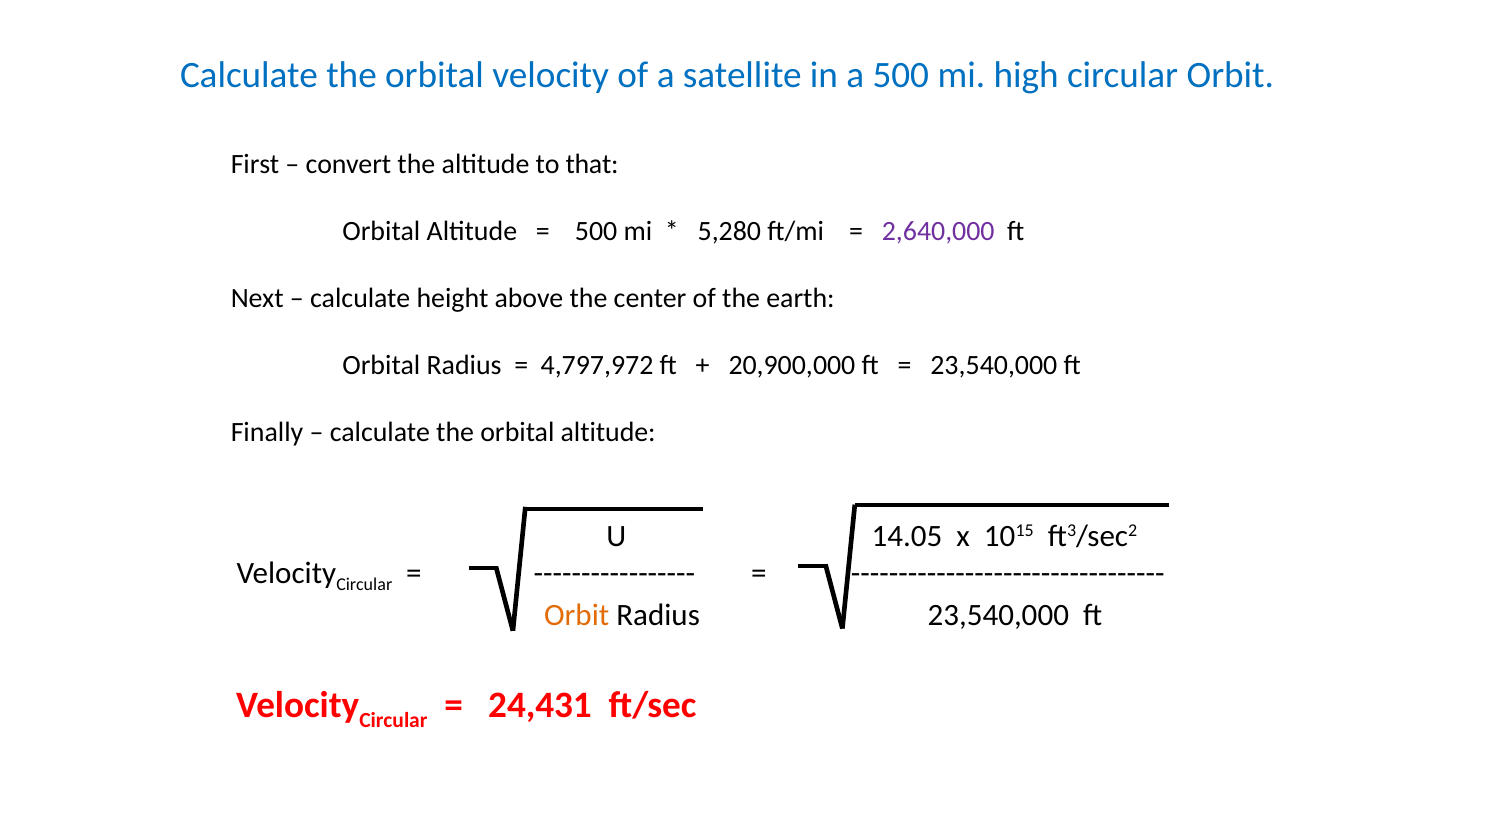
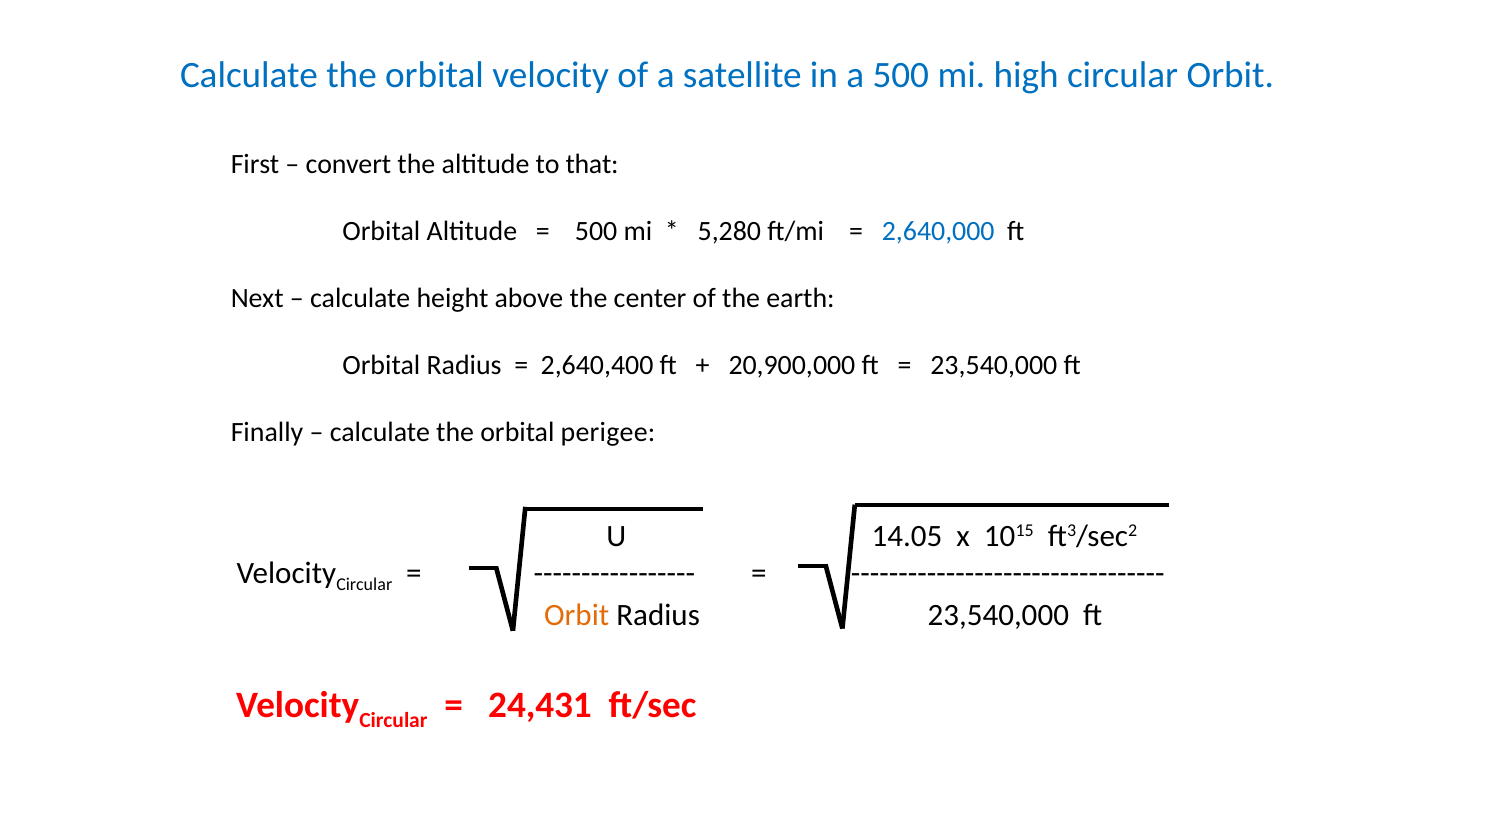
2,640,000 colour: purple -> blue
4,797,972: 4,797,972 -> 2,640,400
the orbital altitude: altitude -> perigee
